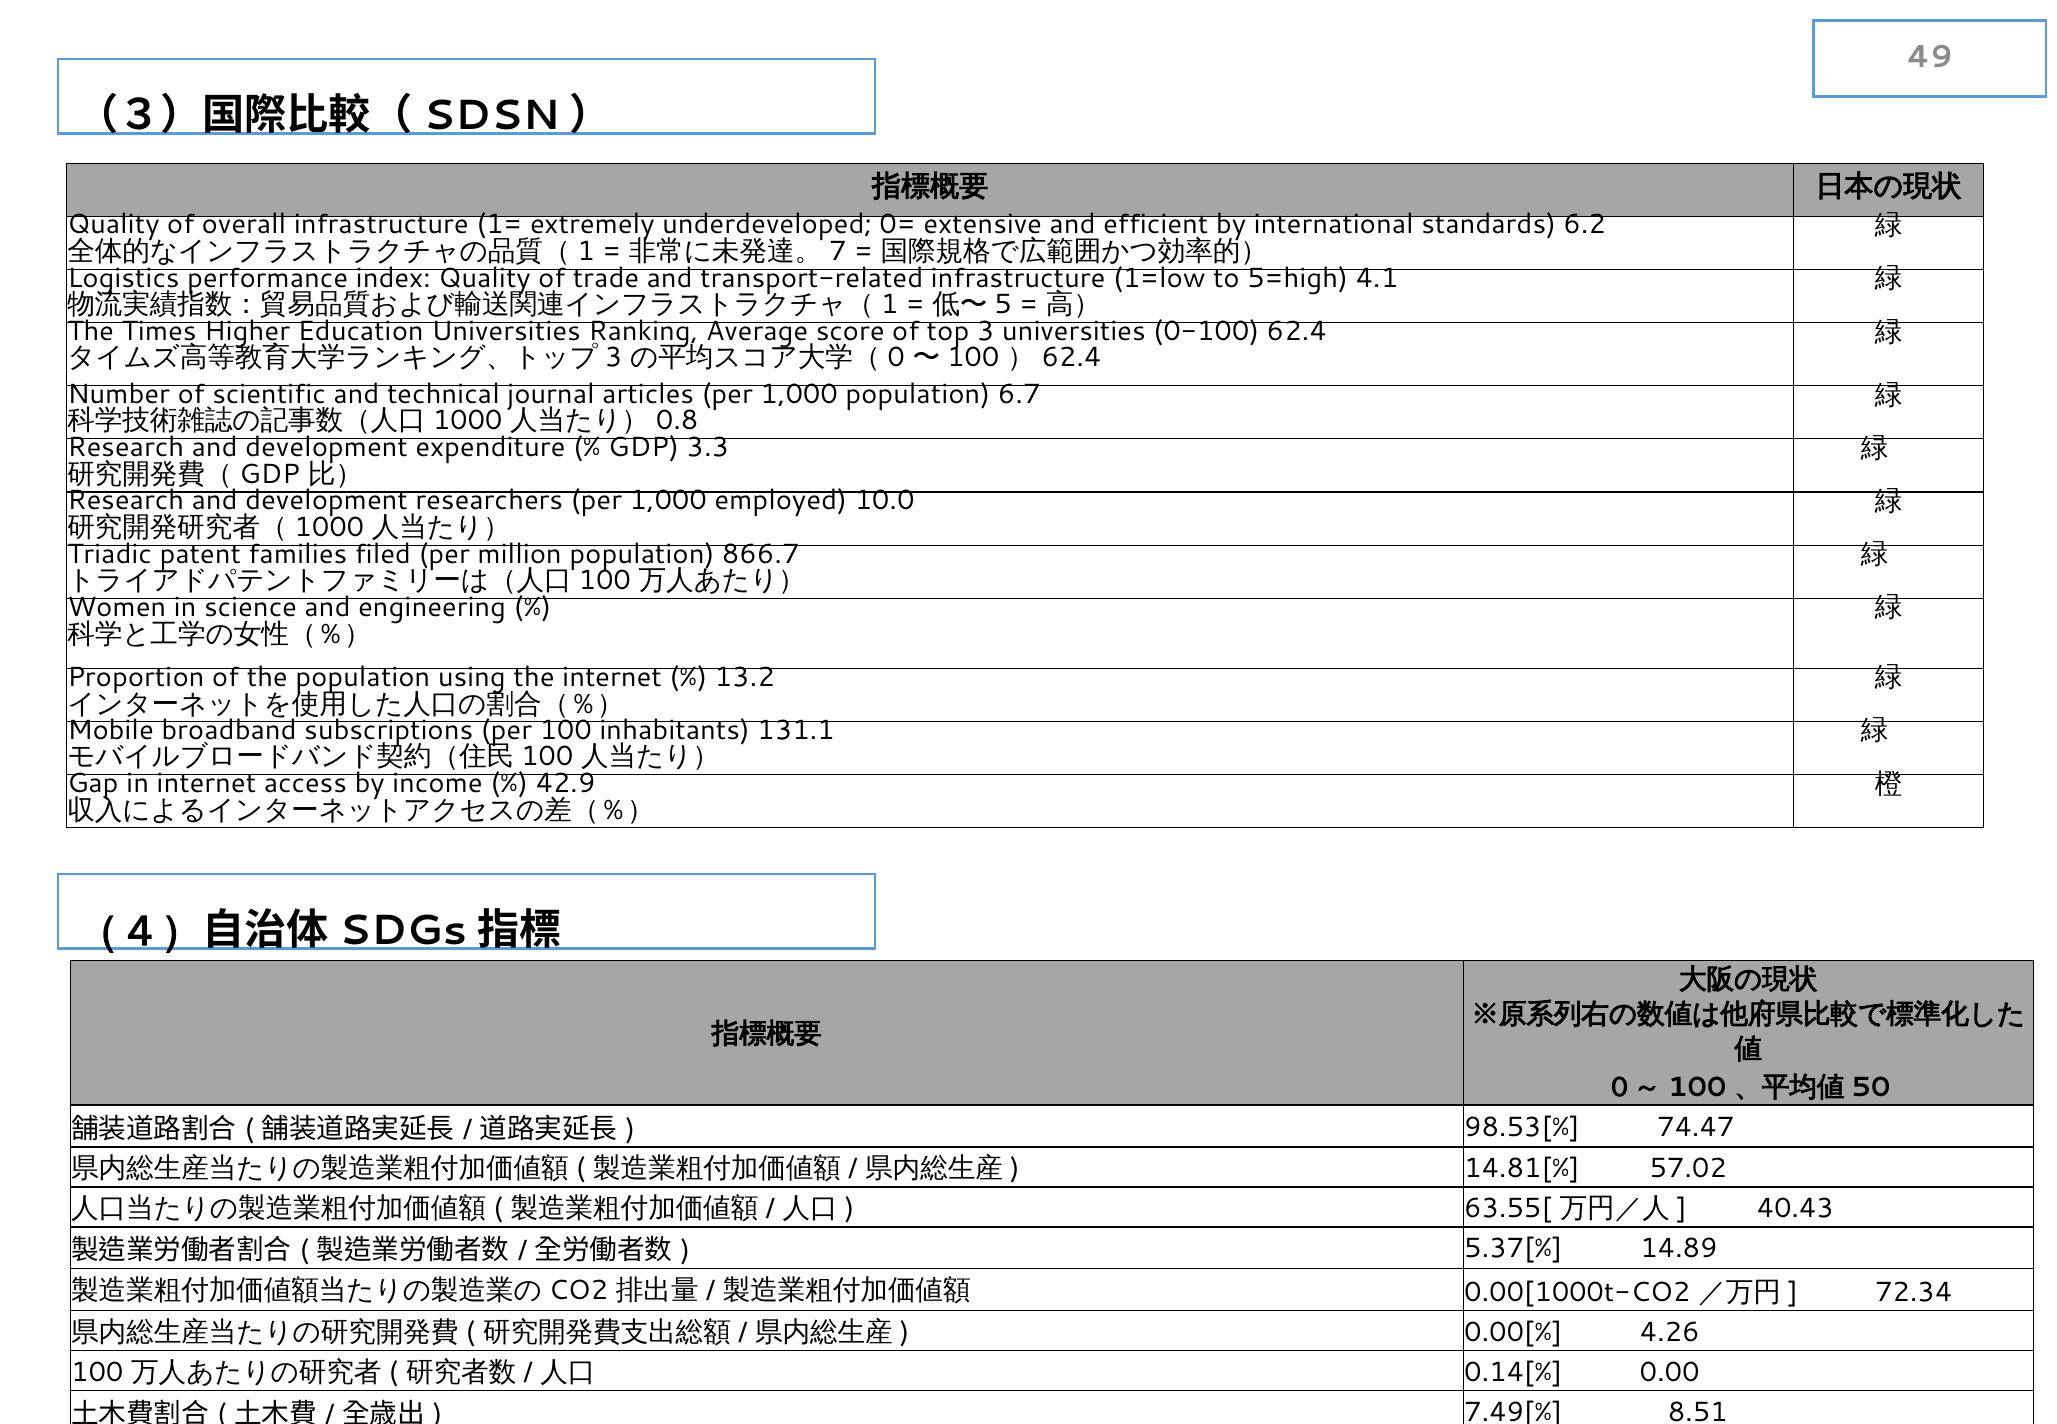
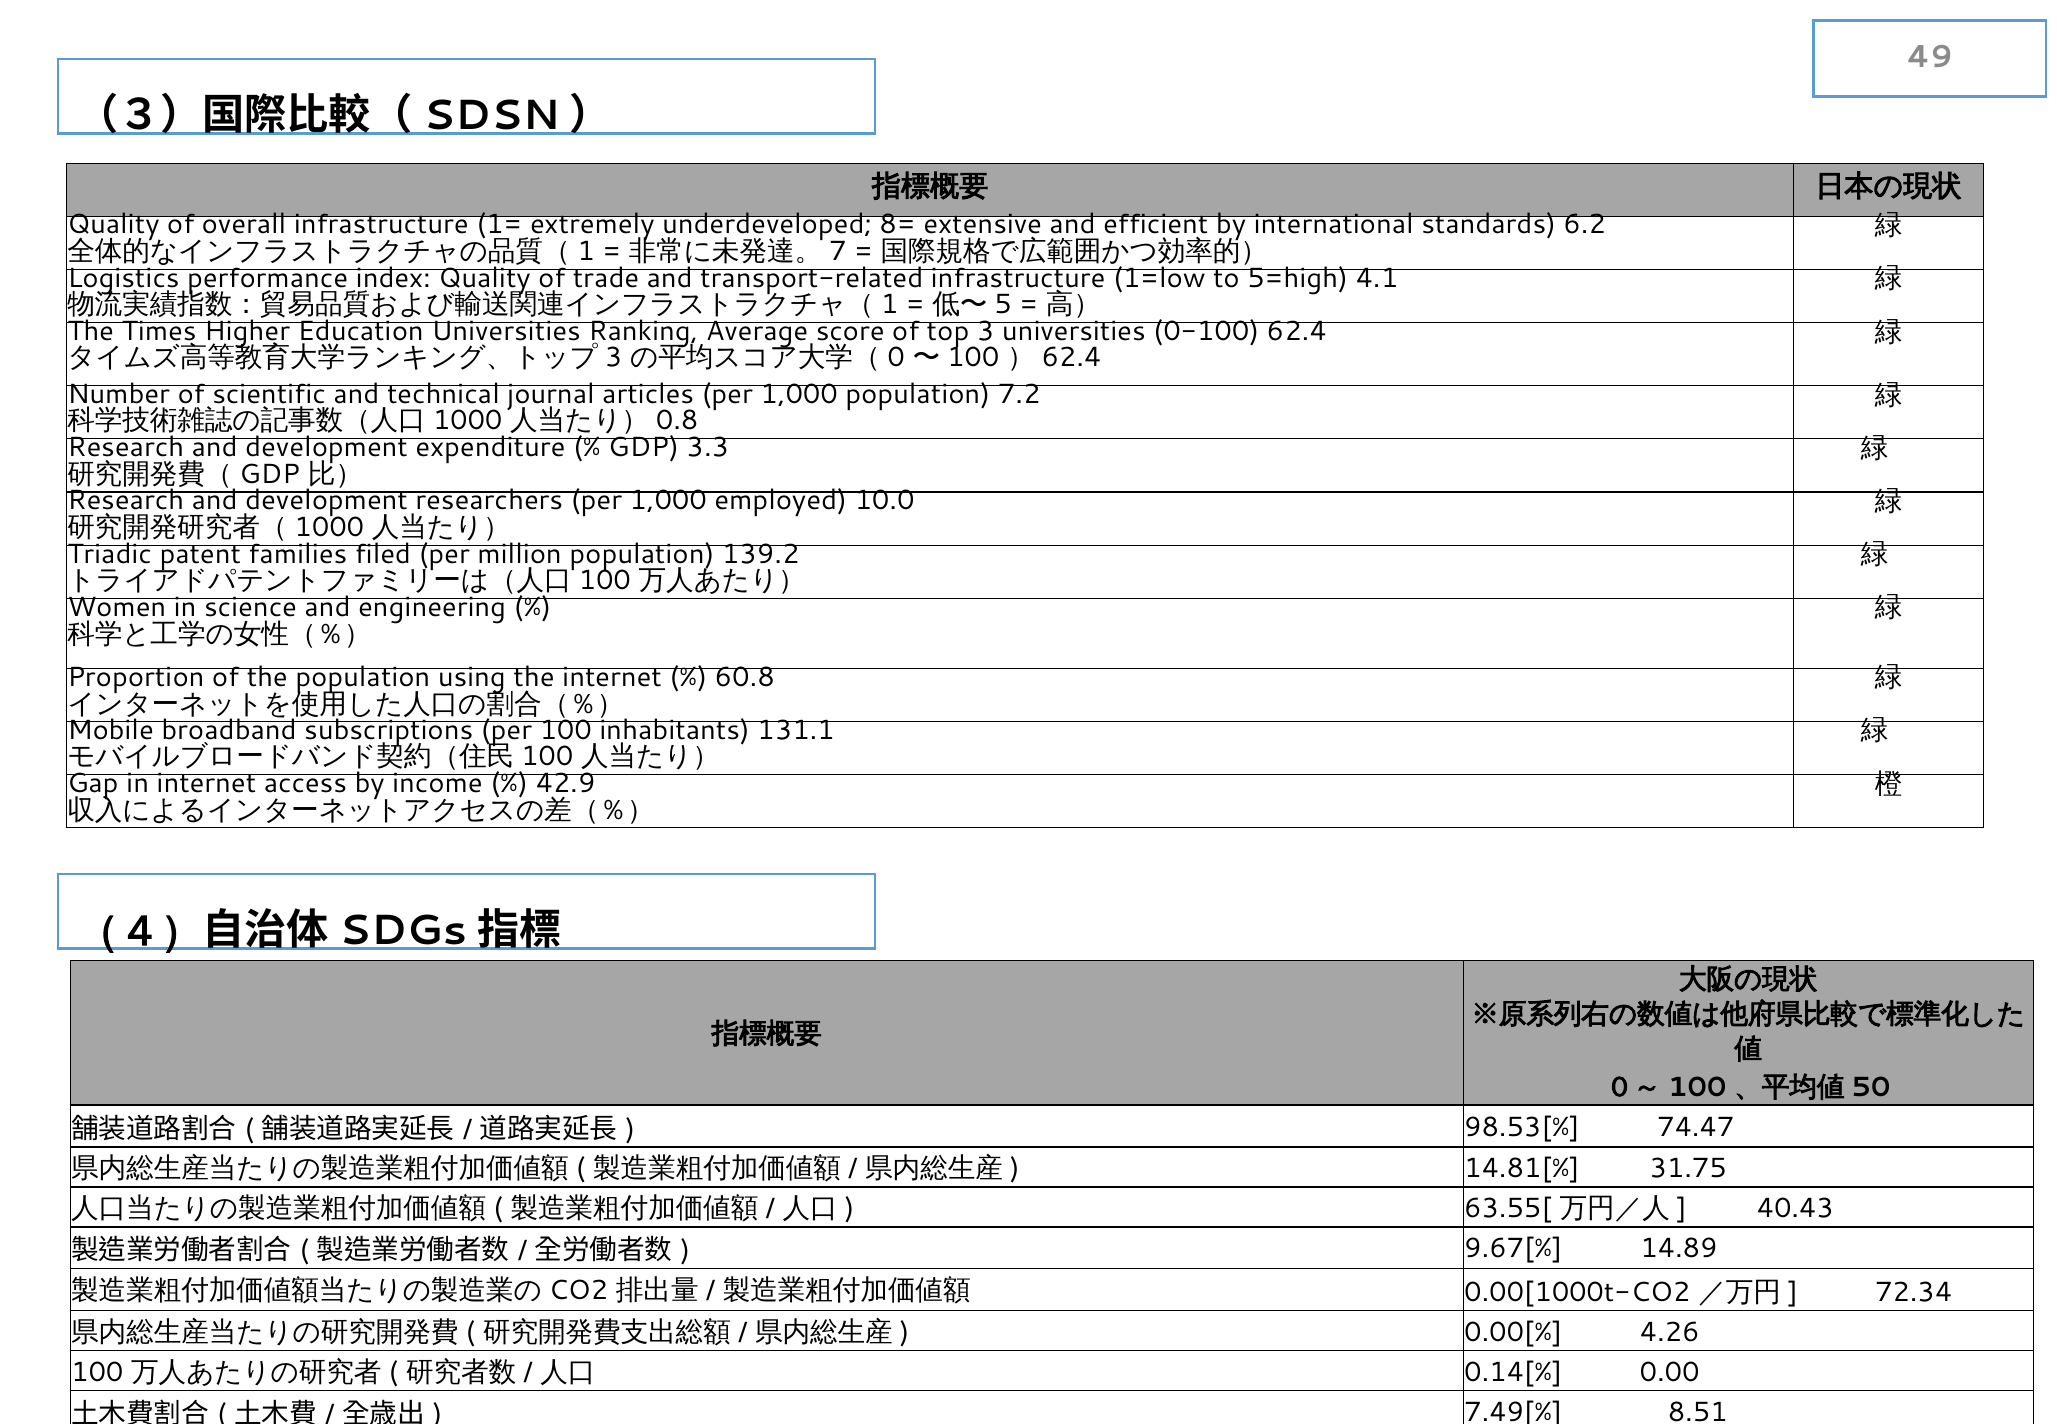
0=: 0= -> 8=
6.7: 6.7 -> 7.2
866.7: 866.7 -> 139.2
13.2: 13.2 -> 60.8
57.02: 57.02 -> 31.75
5.37[%: 5.37[% -> 9.67[%
